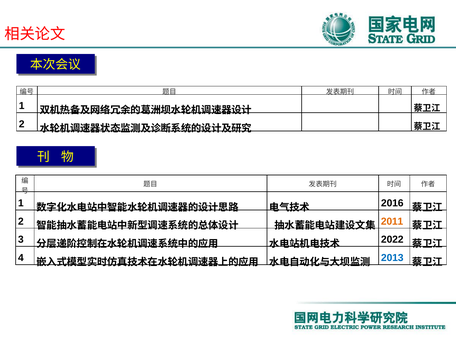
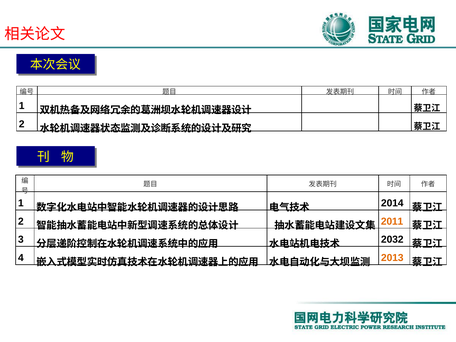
2016: 2016 -> 2014
2022: 2022 -> 2032
2013 colour: blue -> orange
